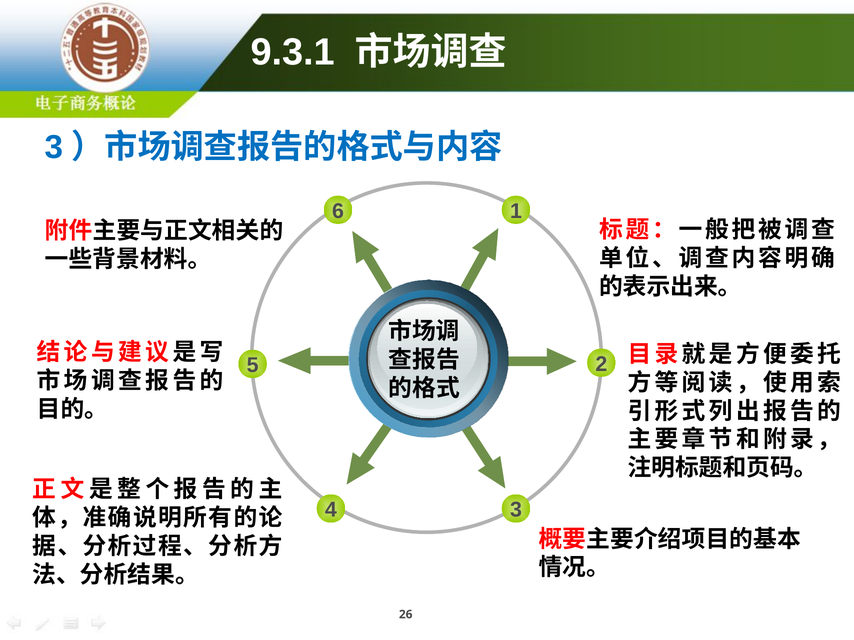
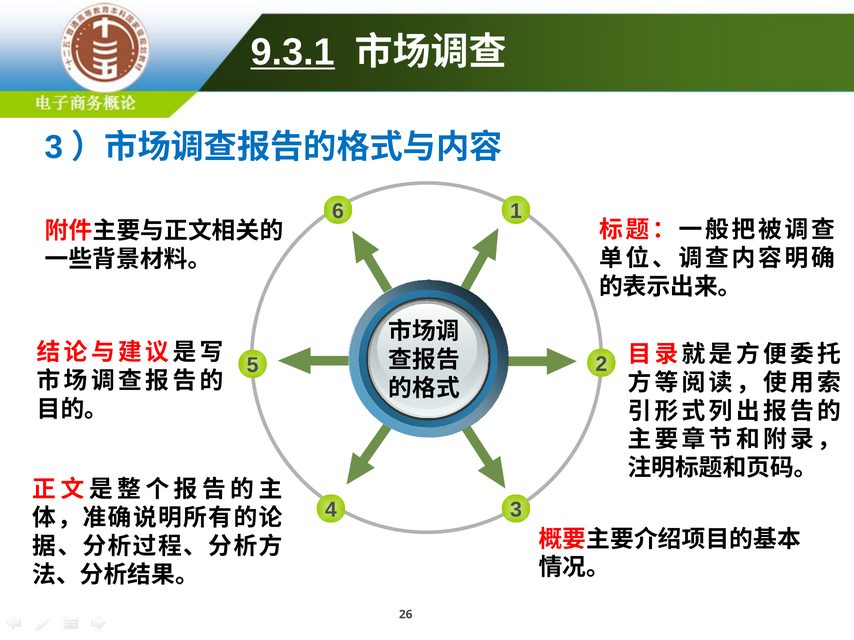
9.3.1 underline: none -> present
